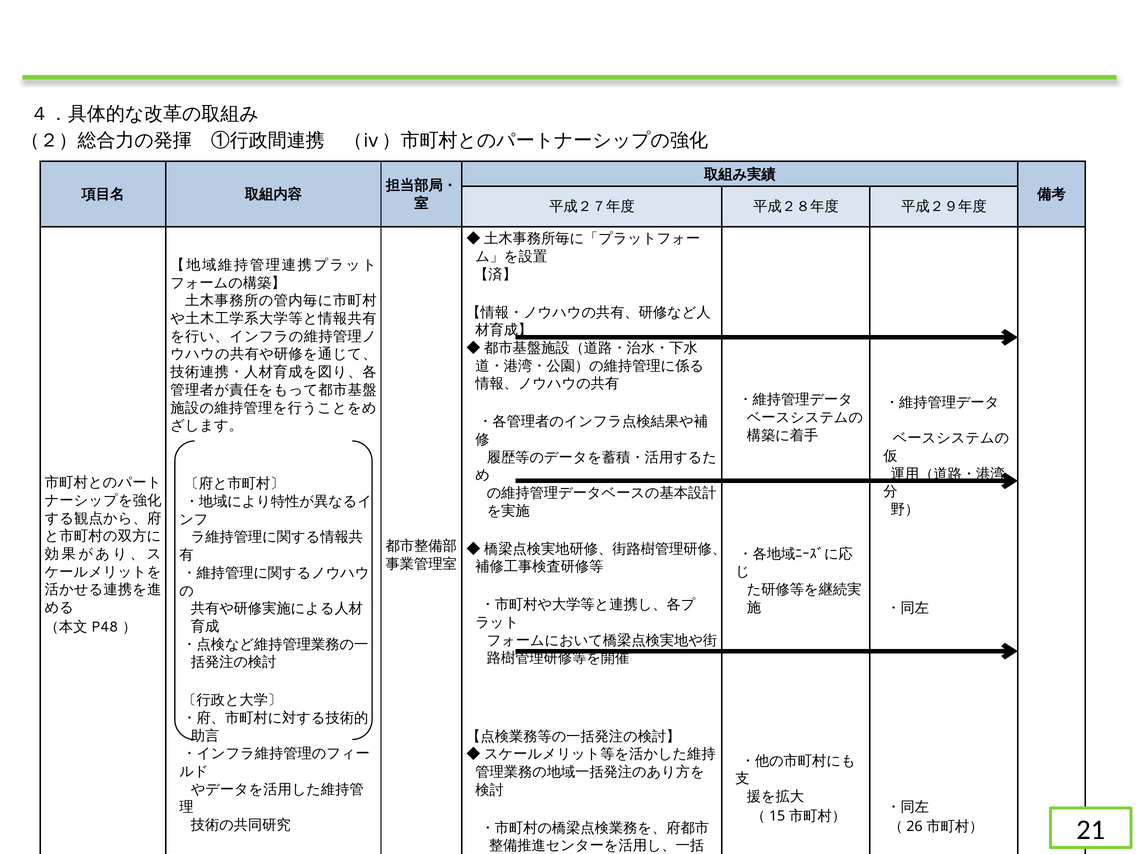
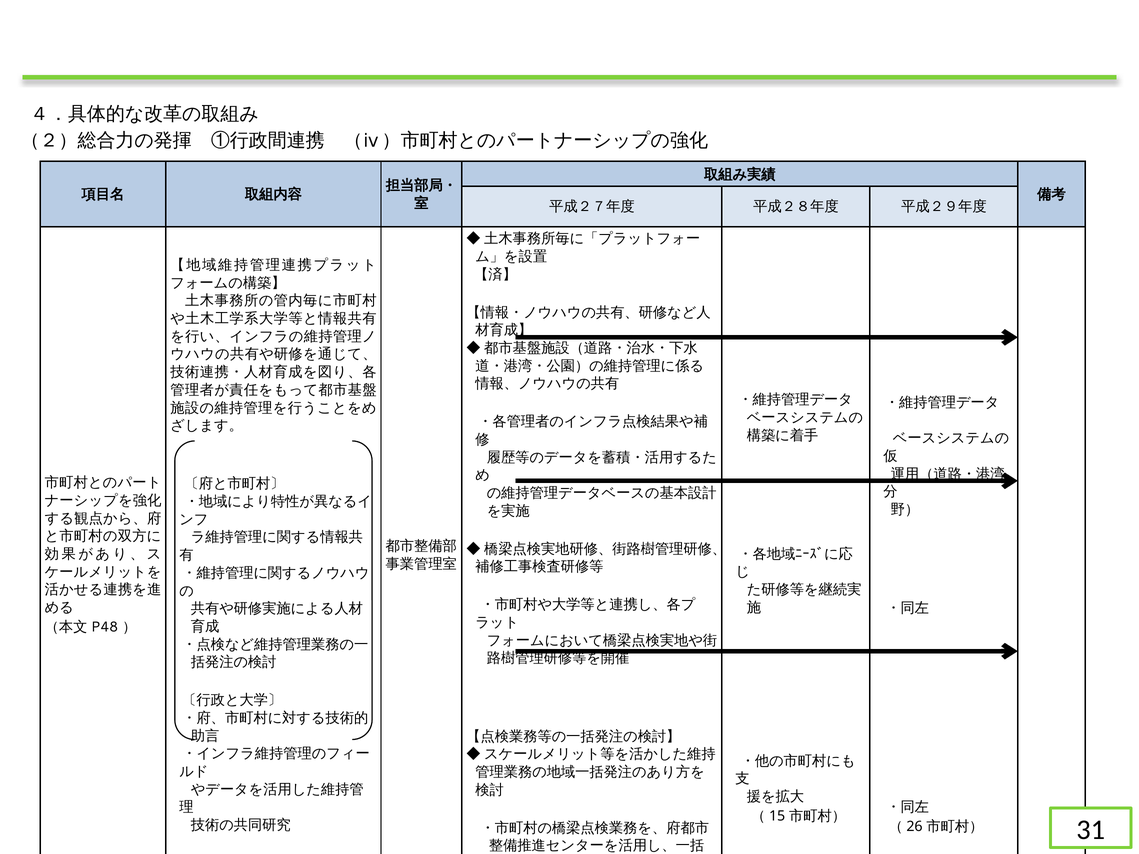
21: 21 -> 31
